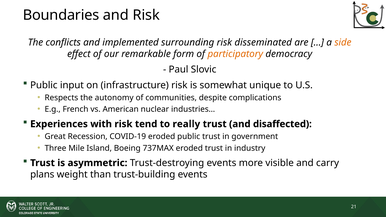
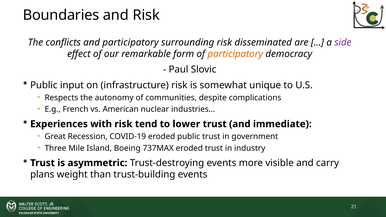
and implemented: implemented -> participatory
side colour: orange -> purple
really: really -> lower
disaffected: disaffected -> immediate
